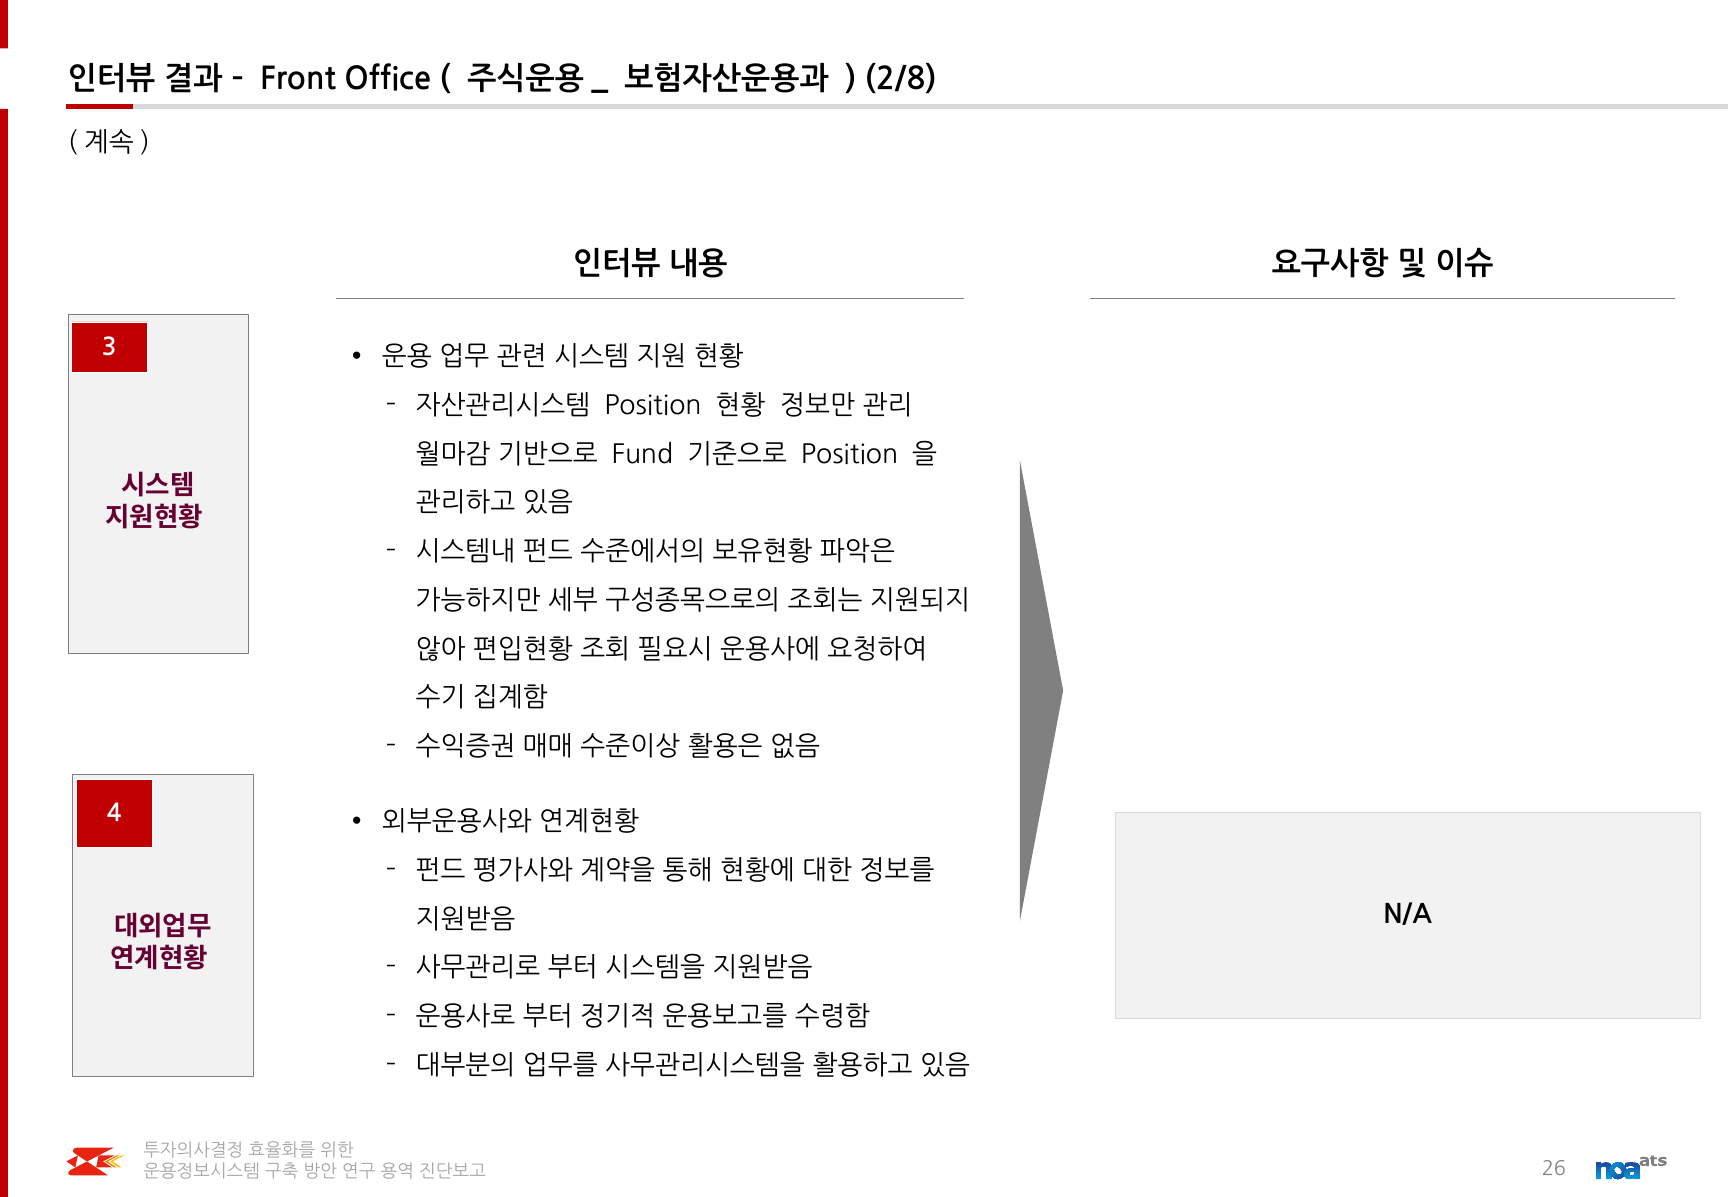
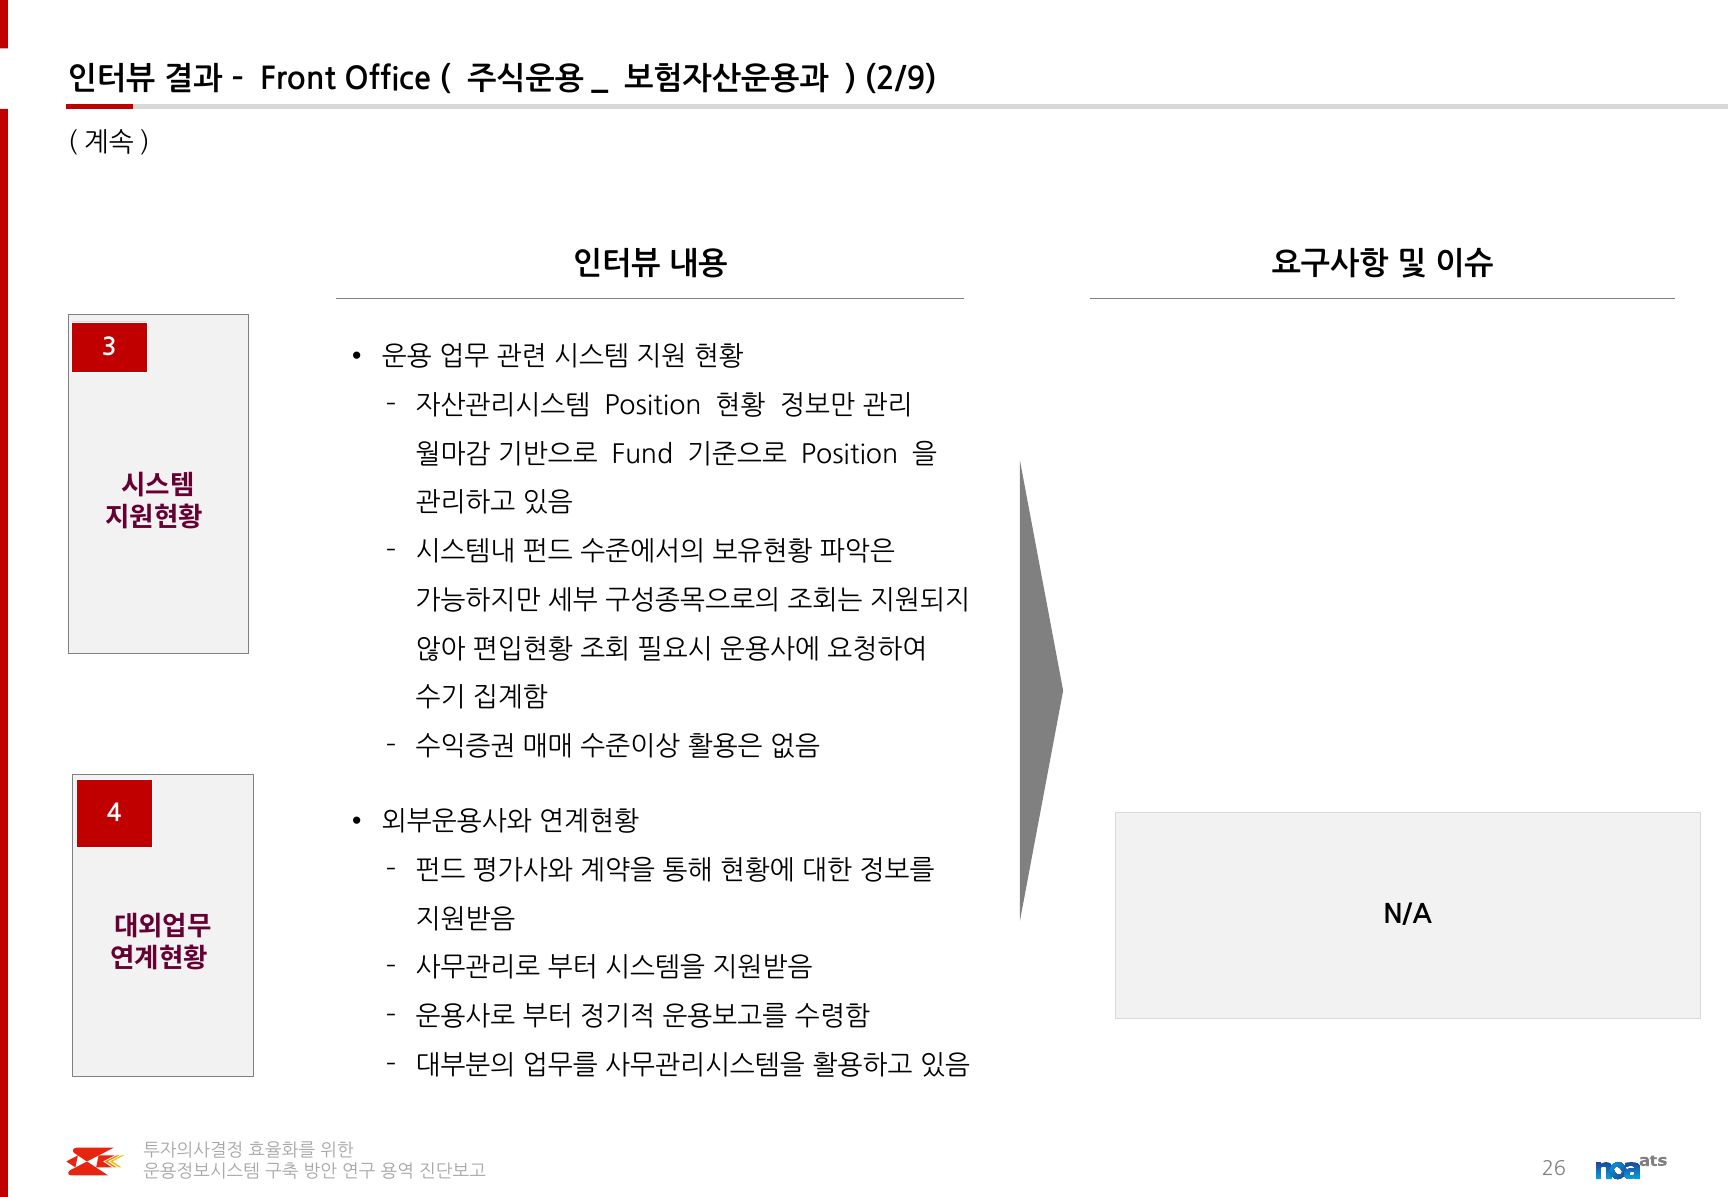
2/8: 2/8 -> 2/9
